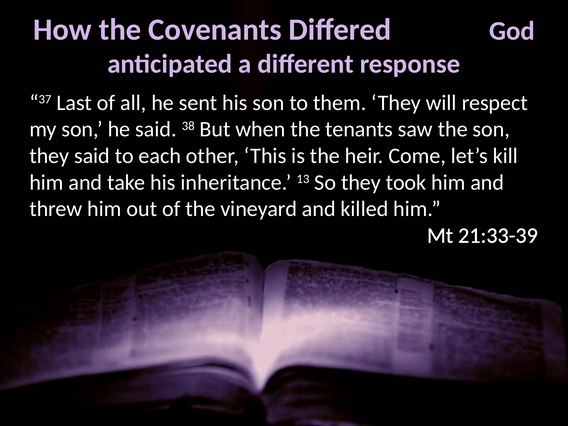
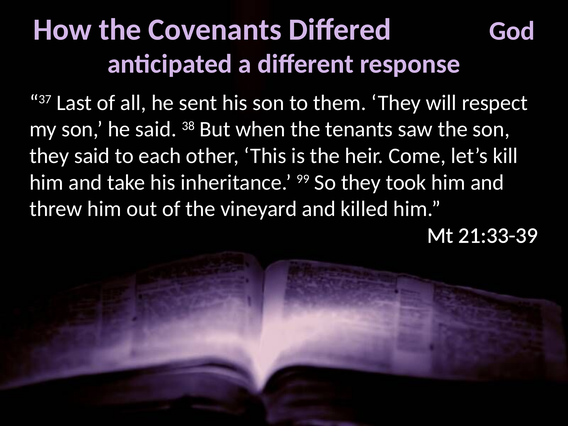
13: 13 -> 99
